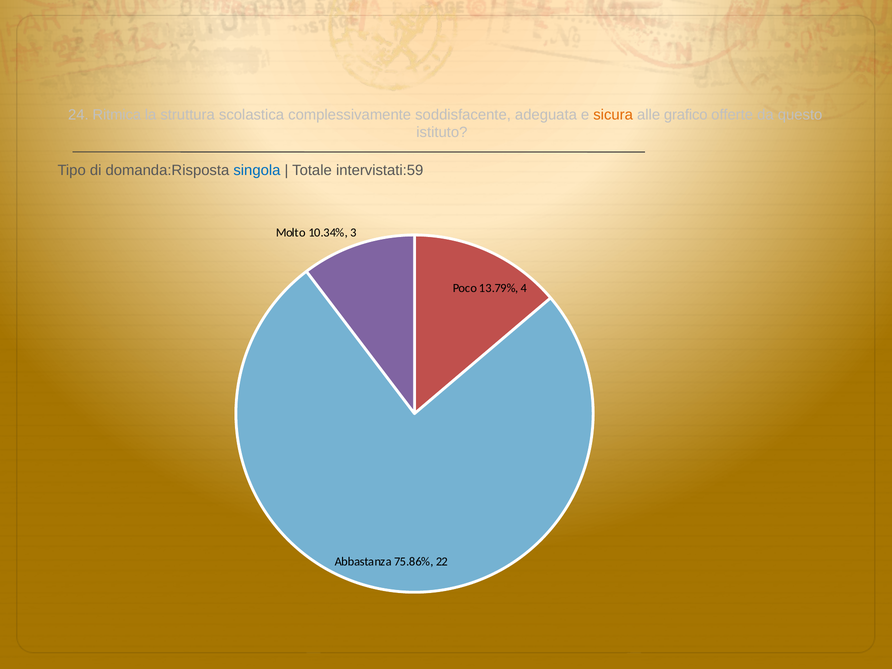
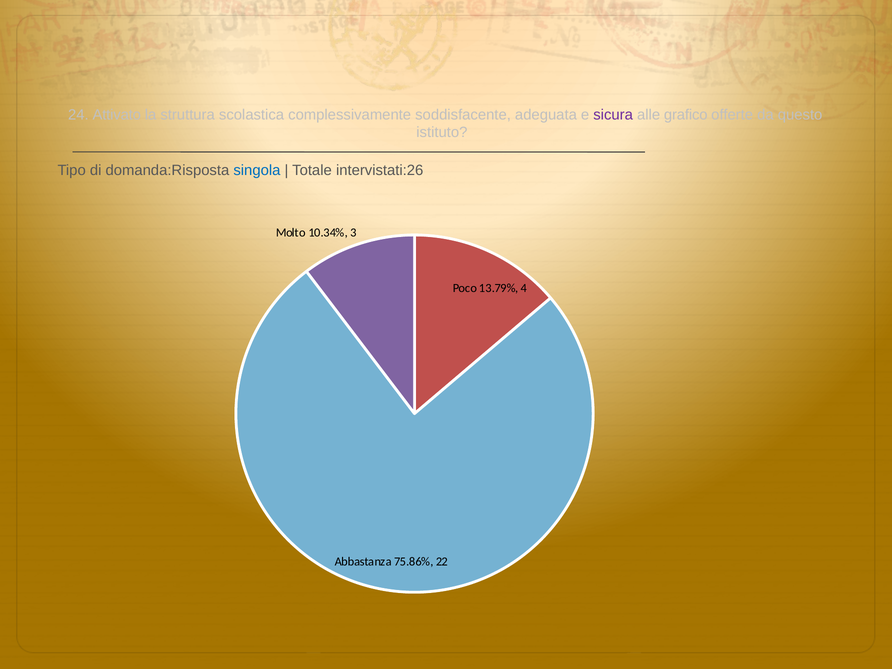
Ritmica: Ritmica -> Attivato
sicura colour: orange -> purple
intervistati:59: intervistati:59 -> intervistati:26
